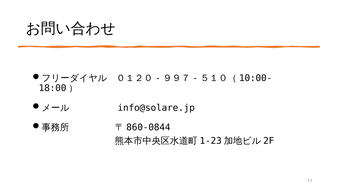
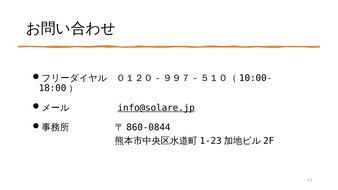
info@solare.jp underline: none -> present
